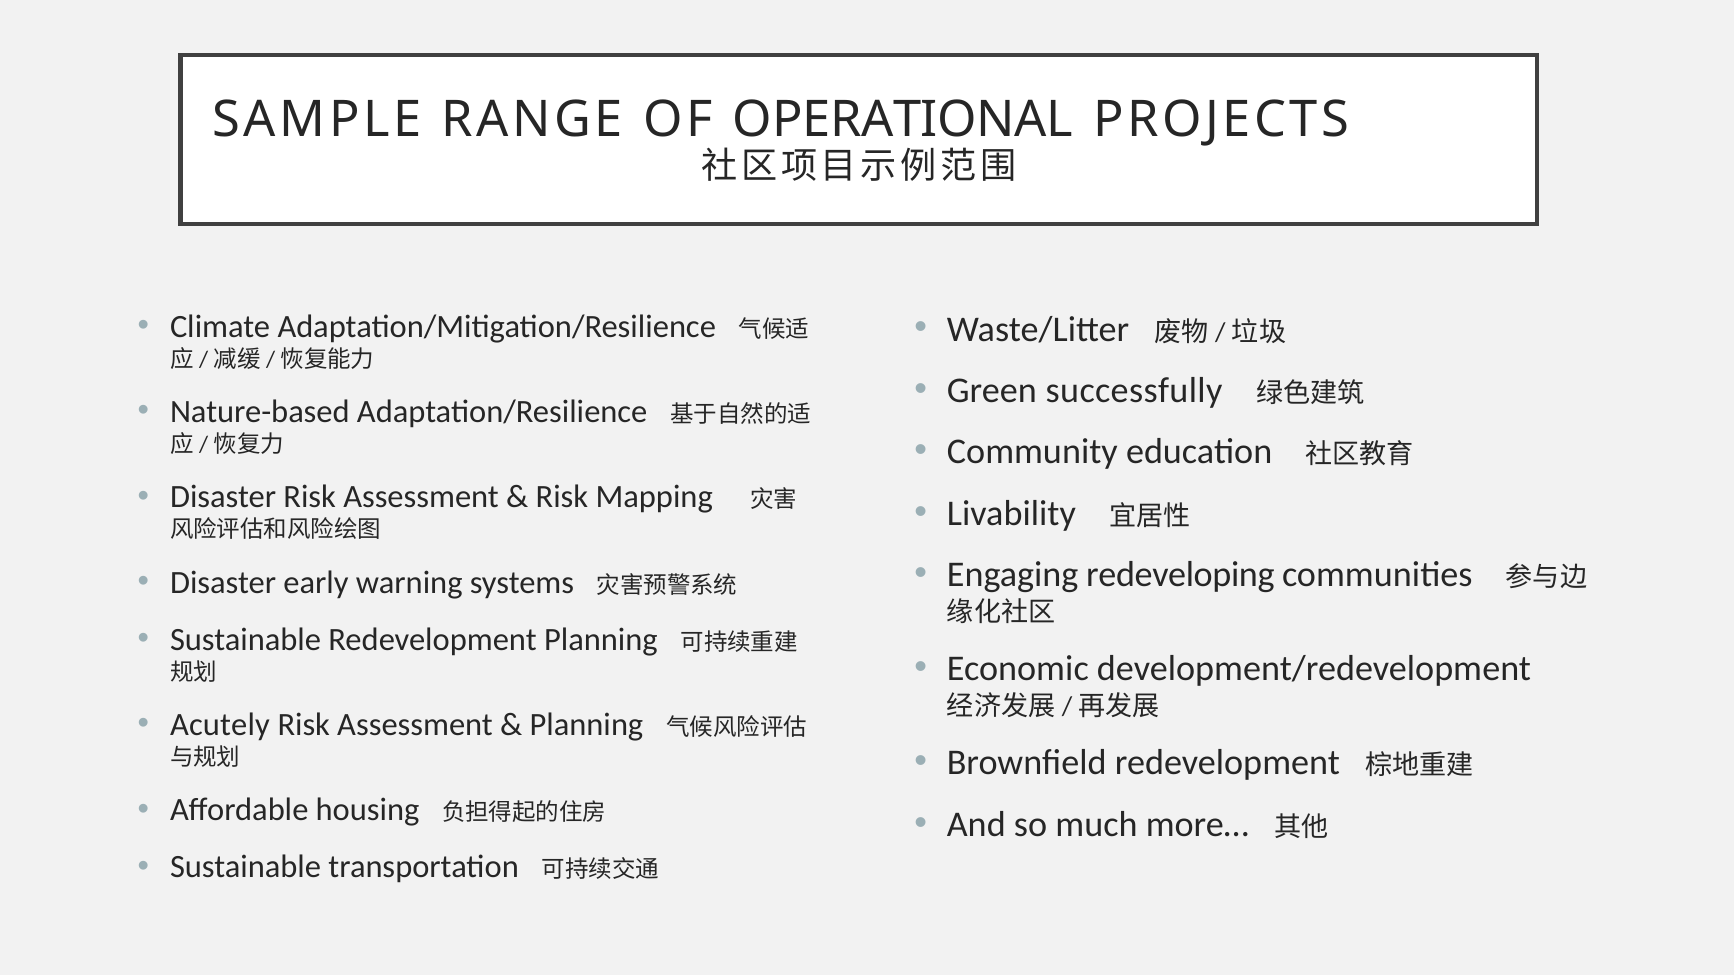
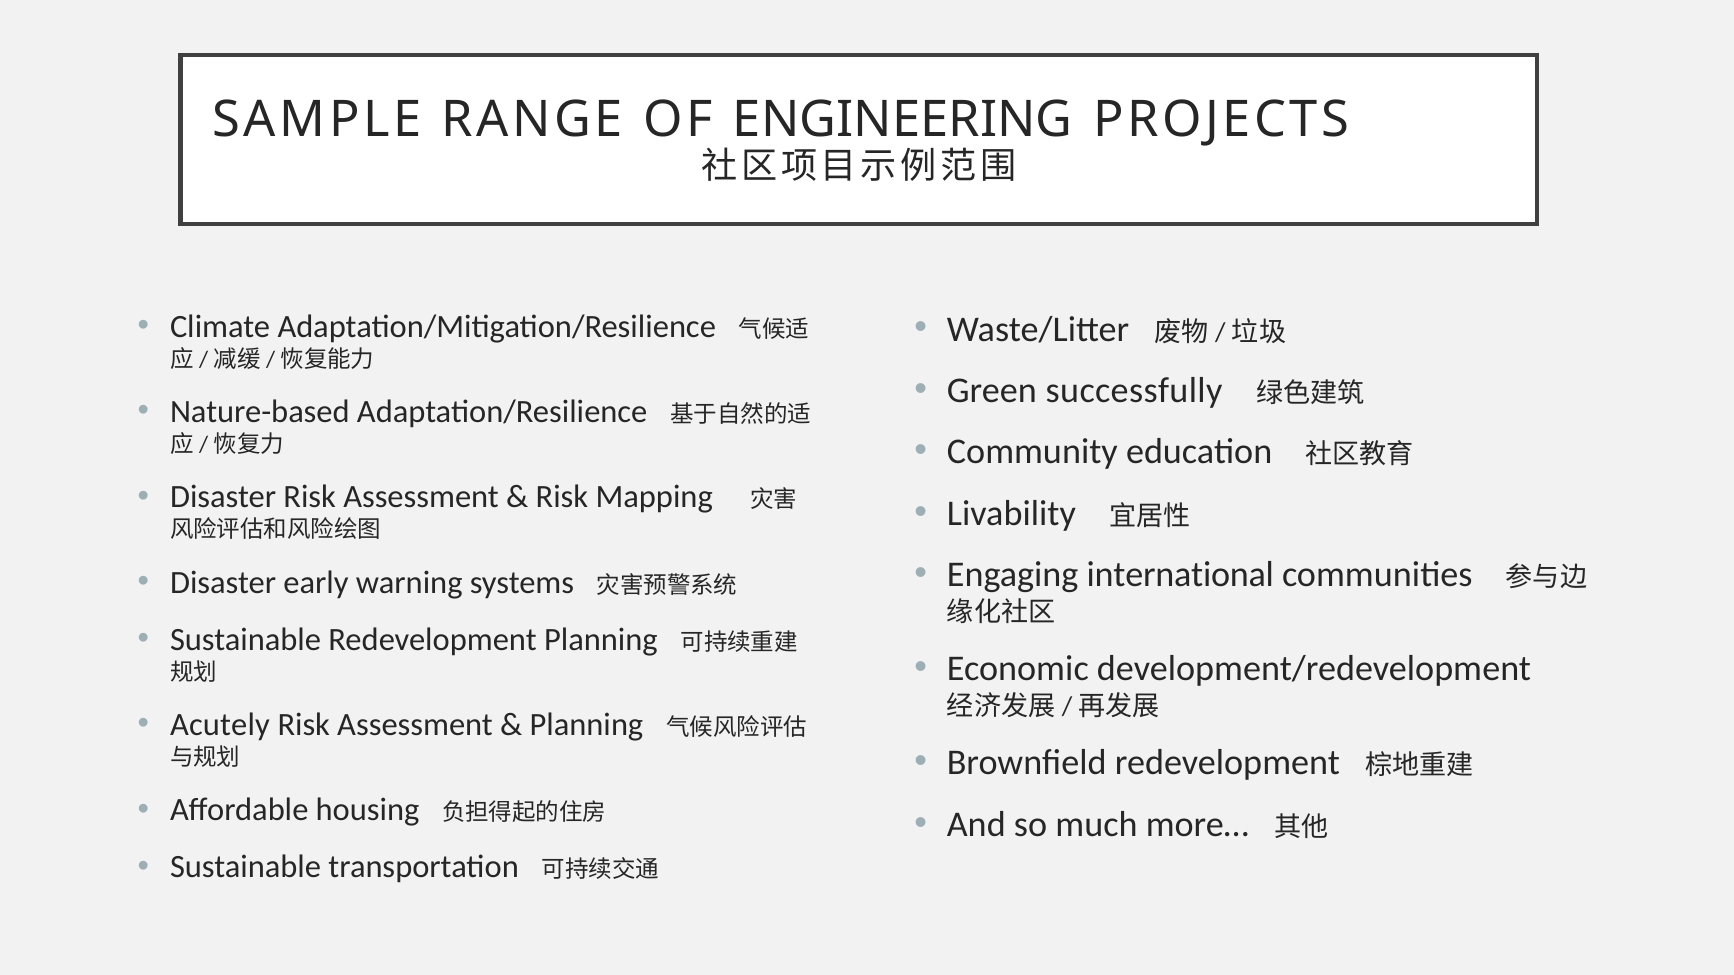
OPERATIONAL: OPERATIONAL -> ENGINEERING
redeveloping: redeveloping -> international
